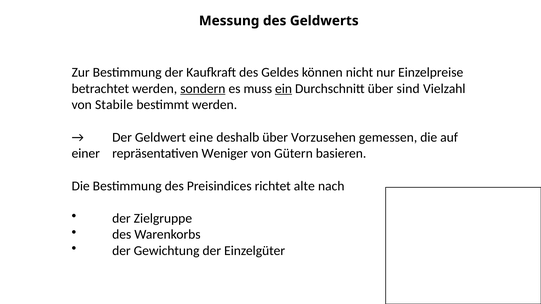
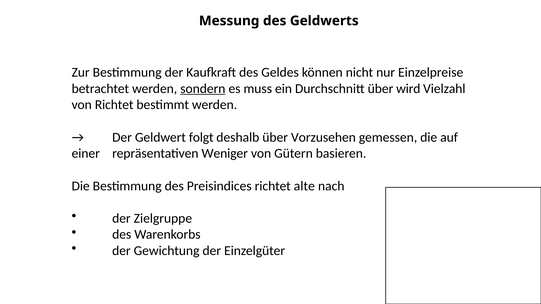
ein underline: present -> none
sind: sind -> wird
von Stabile: Stabile -> Richtet
eine: eine -> folgt
